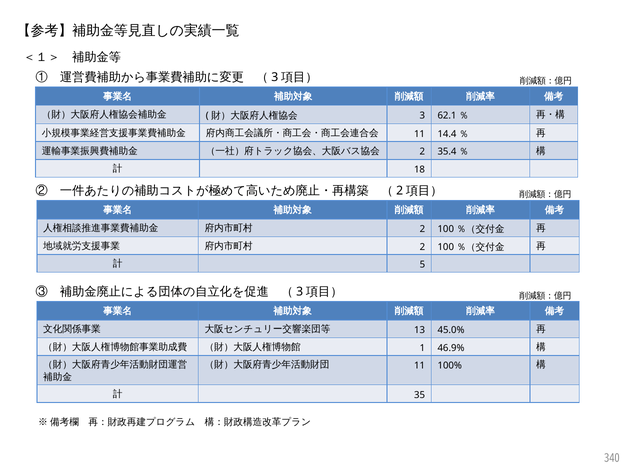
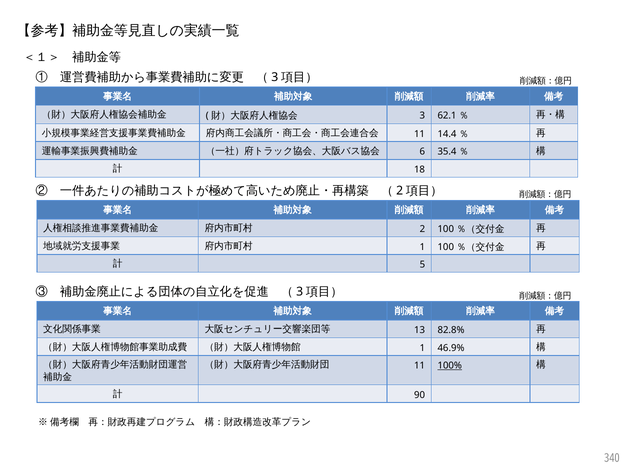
2 at (422, 152): 2 -> 6
2 at (422, 247): 2 -> 1
45.0%: 45.0% -> 82.8%
100% underline: none -> present
35: 35 -> 90
